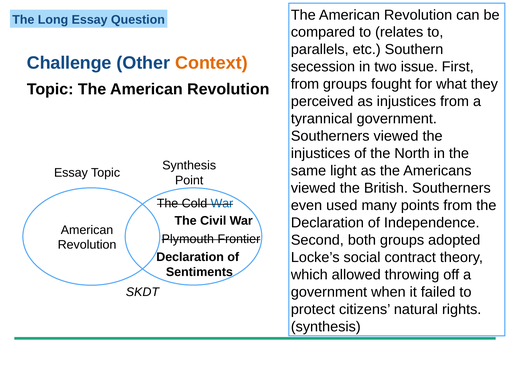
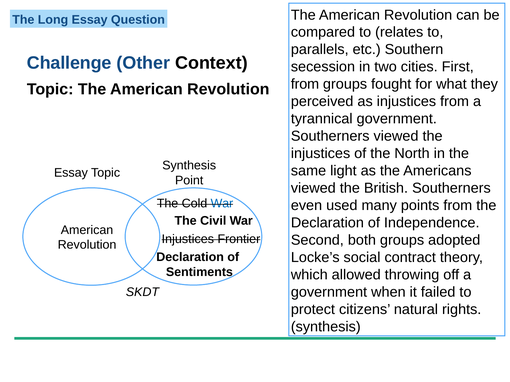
Context colour: orange -> black
issue: issue -> cities
Plymouth at (188, 239): Plymouth -> Injustices
